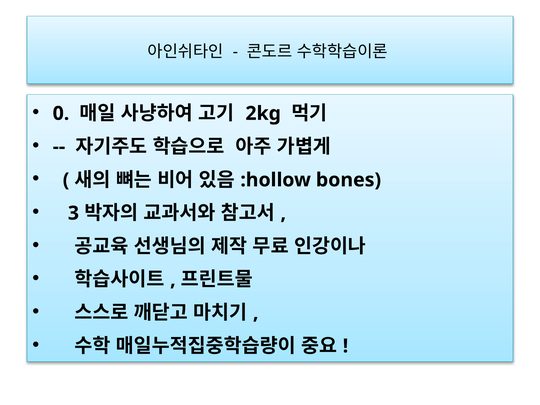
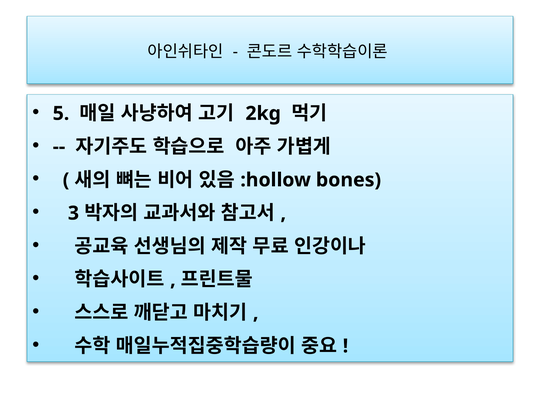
0: 0 -> 5
